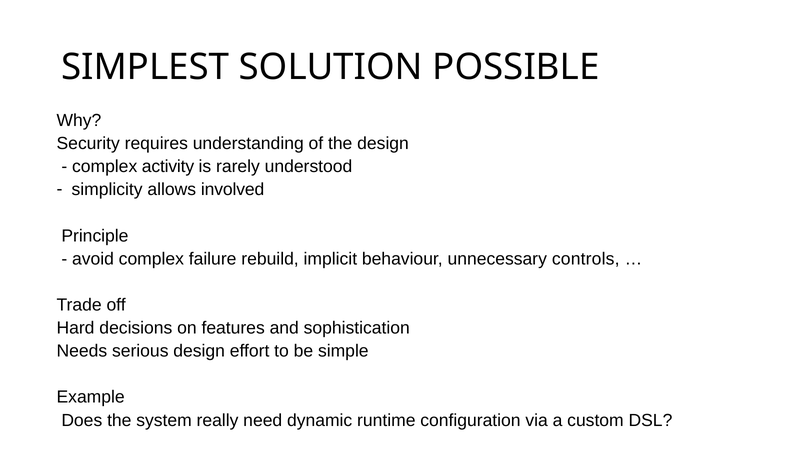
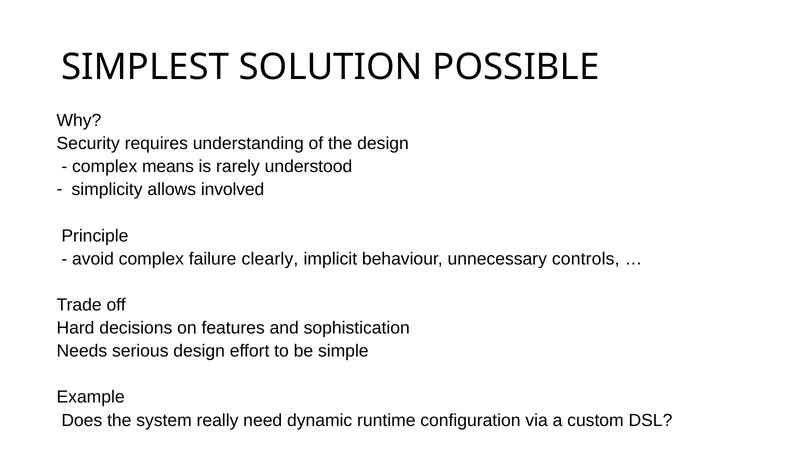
activity: activity -> means
rebuild: rebuild -> clearly
